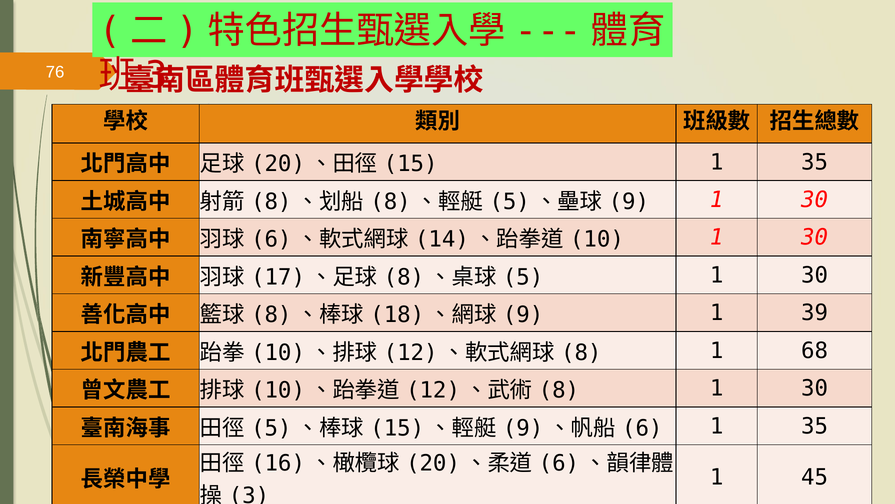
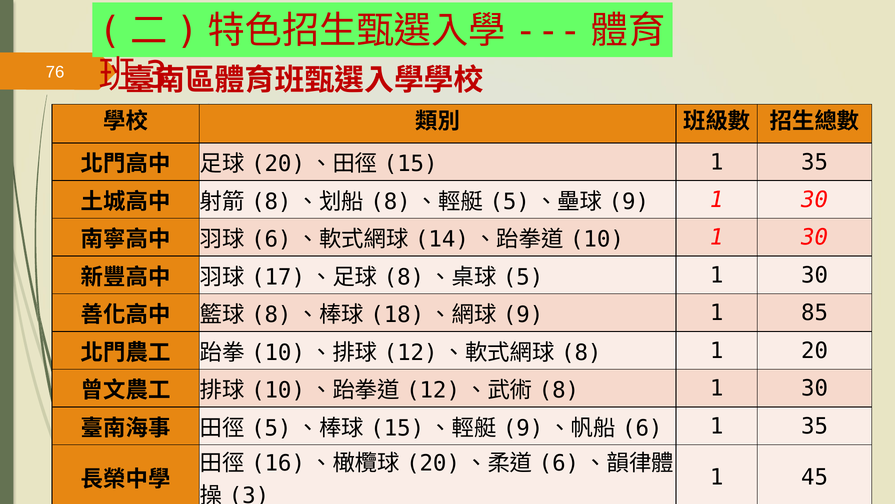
39: 39 -> 85
68: 68 -> 20
